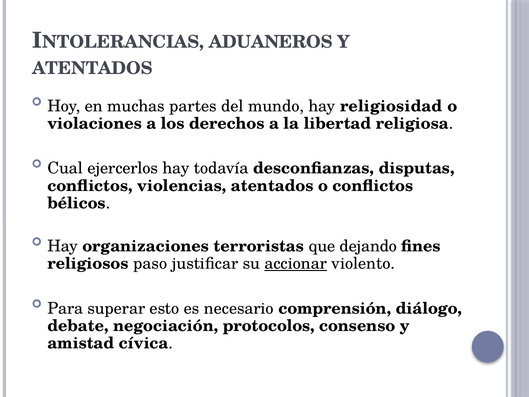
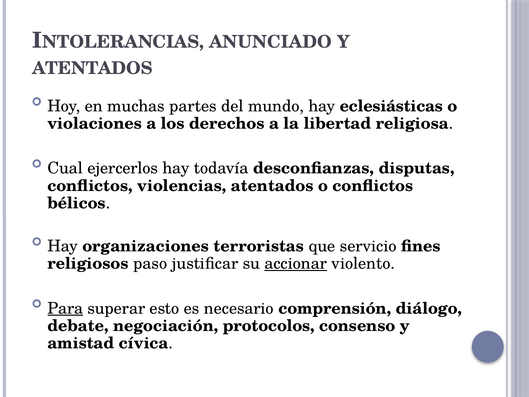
ADUANEROS: ADUANEROS -> ANUNCIADO
religiosidad: religiosidad -> eclesiásticas
dejando: dejando -> servicio
Para underline: none -> present
